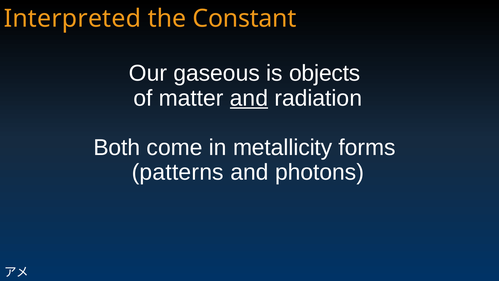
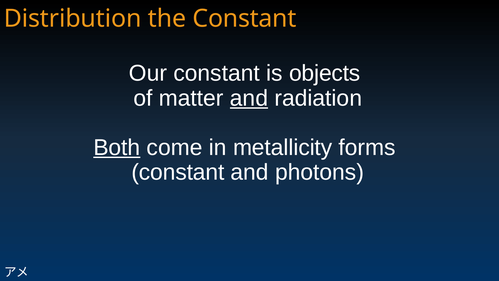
Interpreted: Interpreted -> Distribution
Our gaseous: gaseous -> constant
Both underline: none -> present
patterns at (178, 172): patterns -> constant
